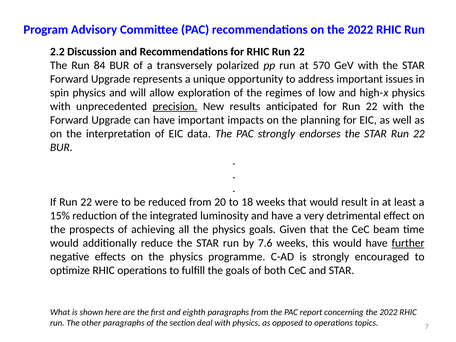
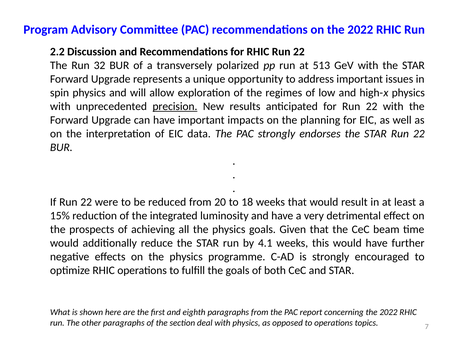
84: 84 -> 32
570: 570 -> 513
7.6: 7.6 -> 4.1
further underline: present -> none
